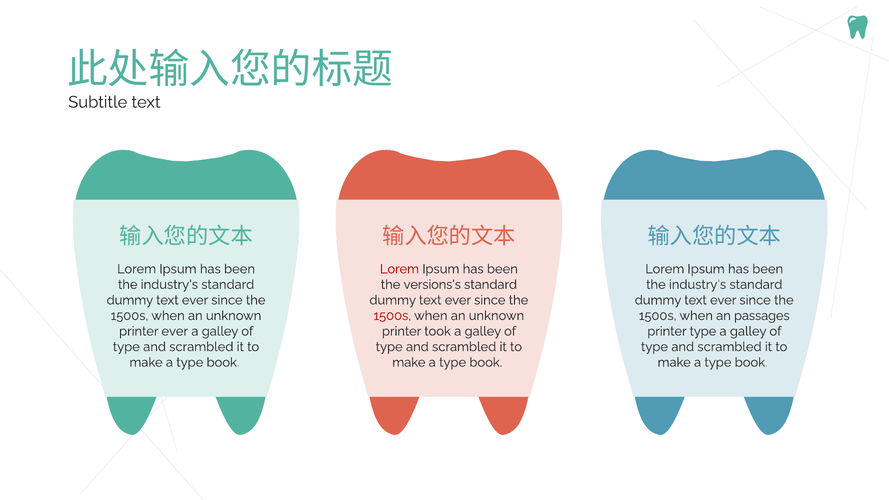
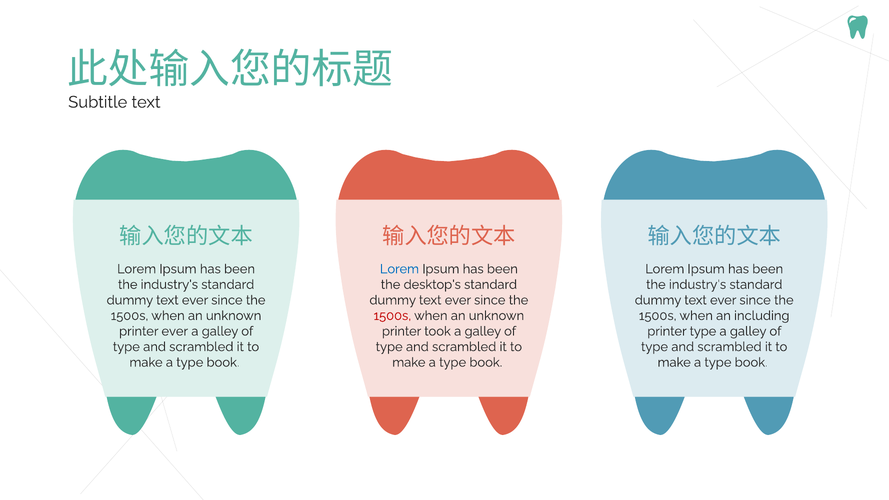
Lorem at (399, 269) colour: red -> blue
versions's: versions's -> desktop's
passages: passages -> including
